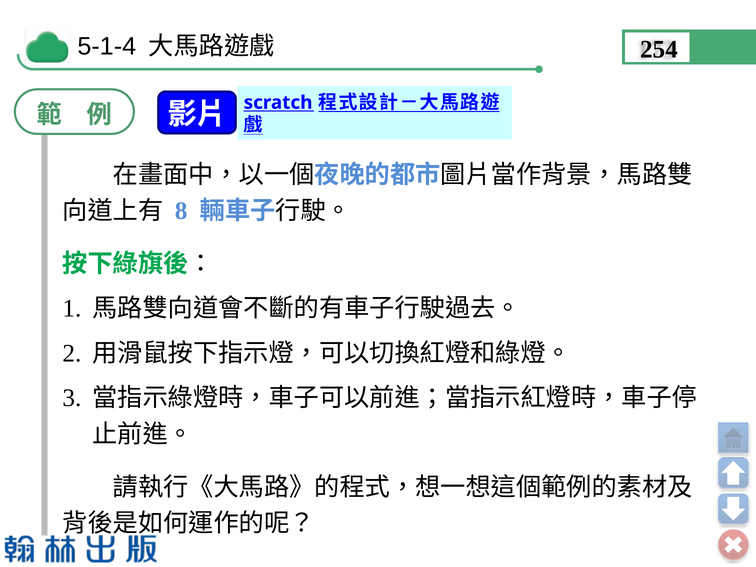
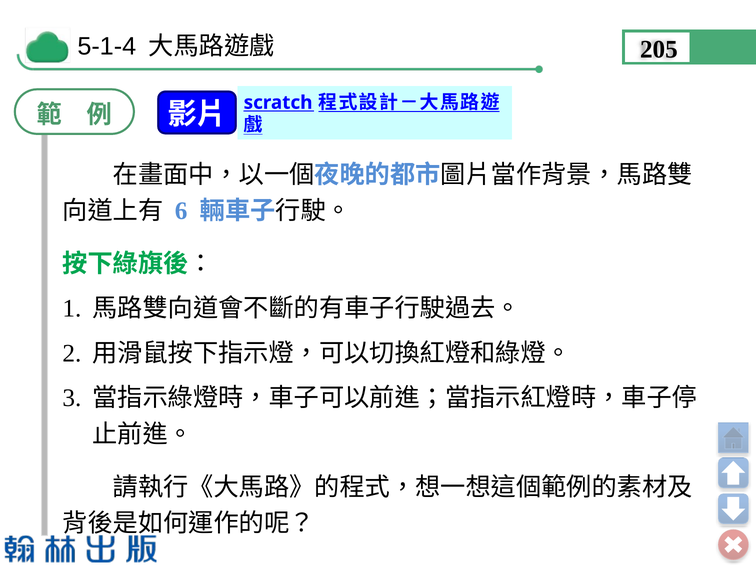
254: 254 -> 205
8: 8 -> 6
